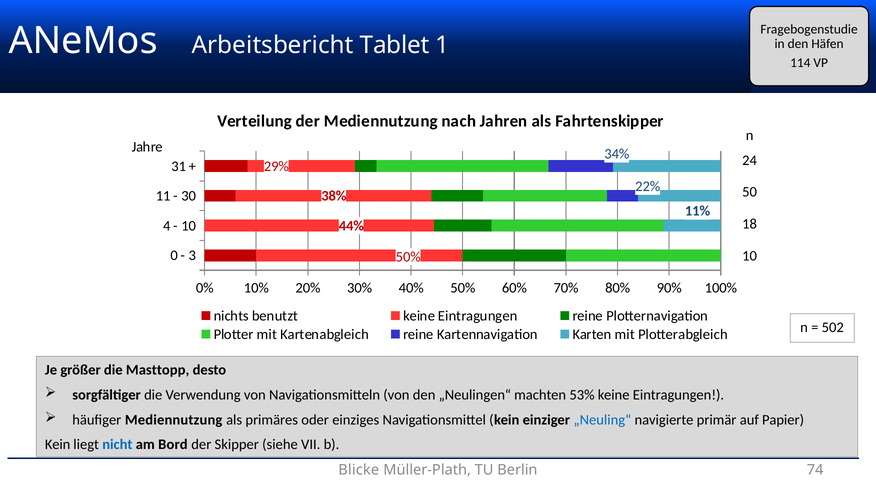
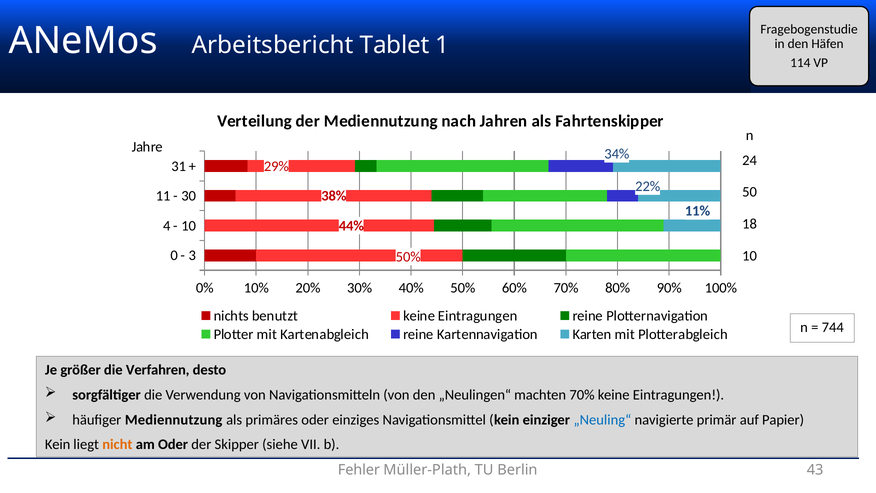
502: 502 -> 744
Masttopp: Masttopp -> Verfahren
machten 53%: 53% -> 70%
nicht colour: blue -> orange
am Bord: Bord -> Oder
Blicke: Blicke -> Fehler
74: 74 -> 43
